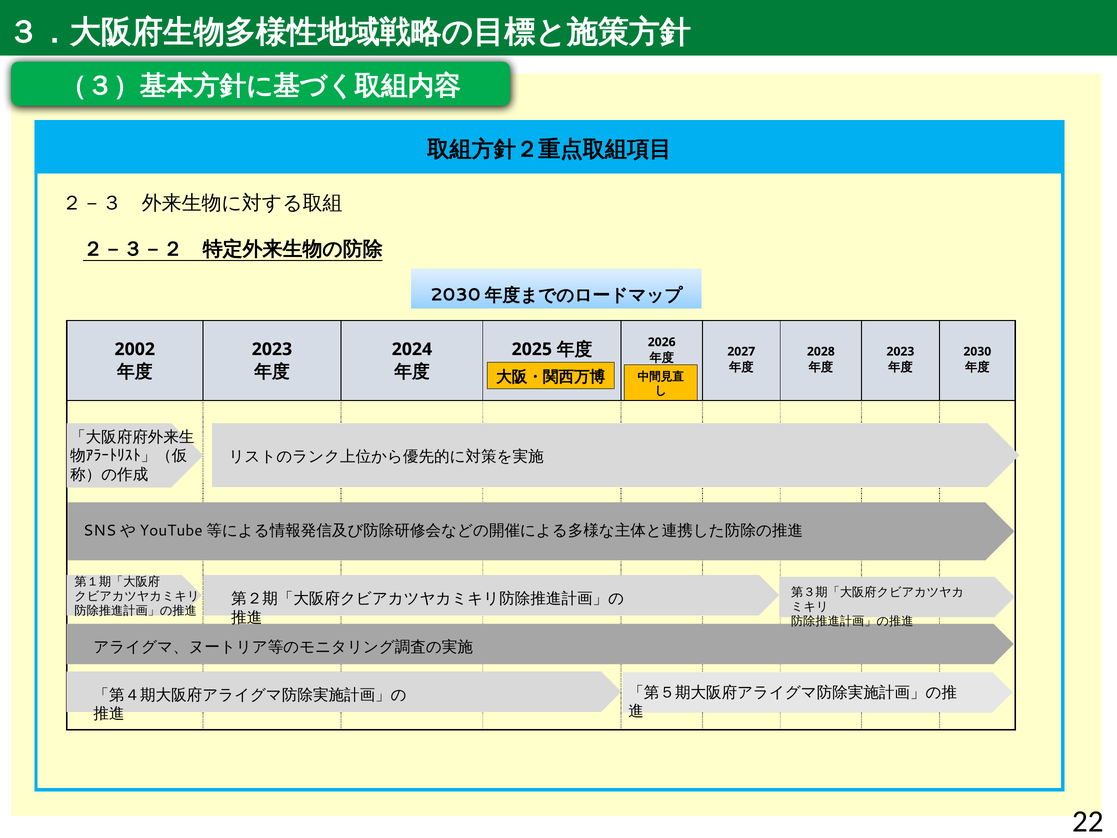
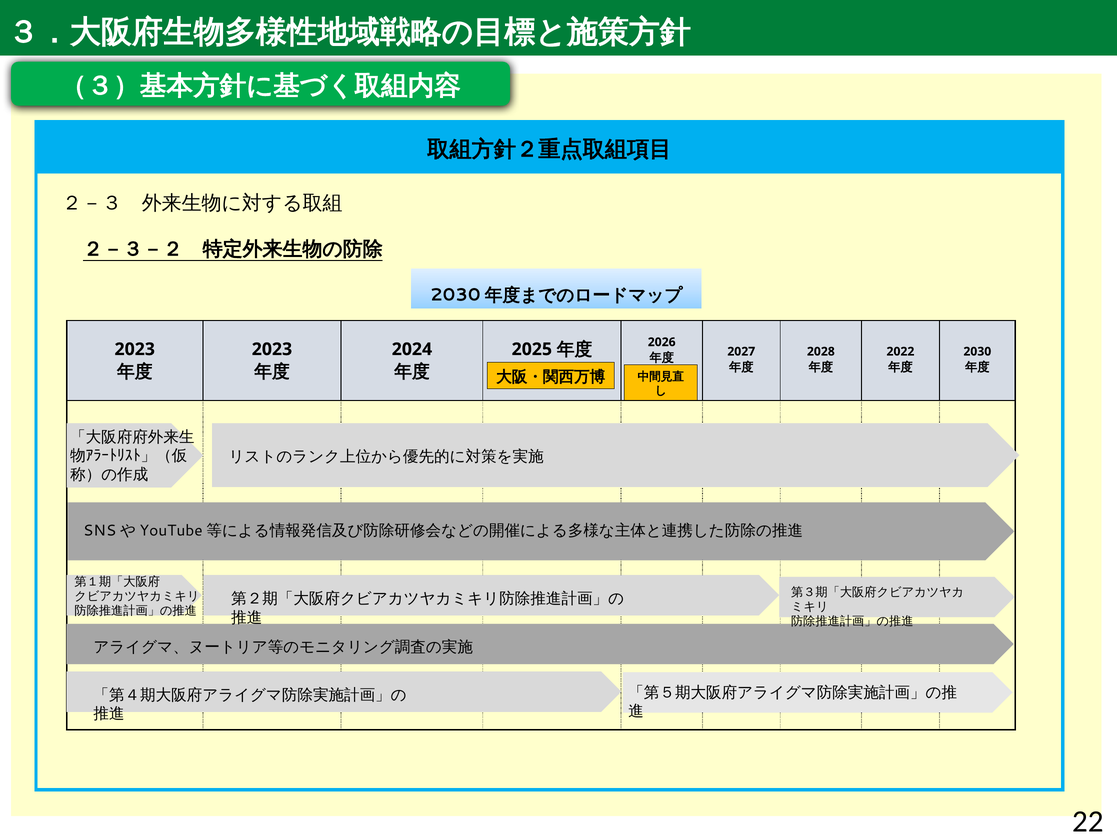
2002 at (135, 349): 2002 -> 2023
2023 at (900, 351): 2023 -> 2022
